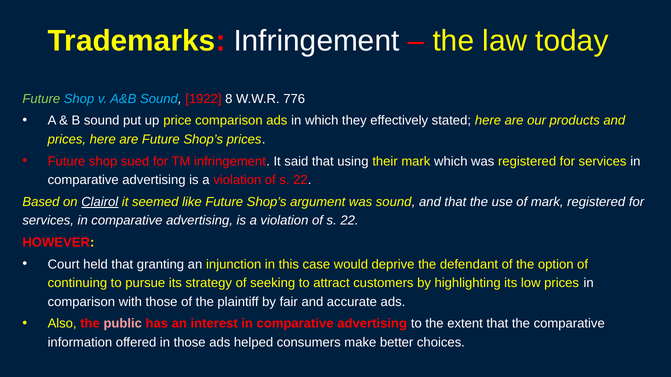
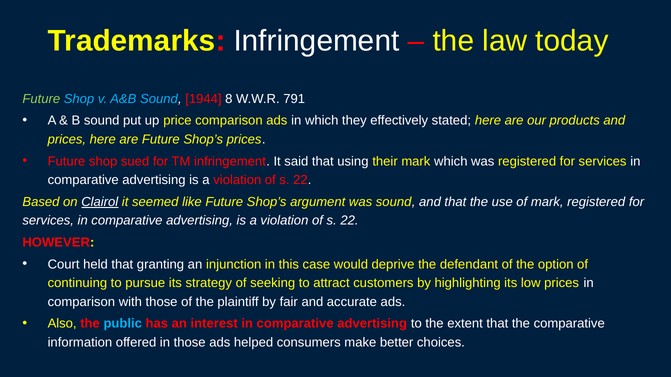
1922: 1922 -> 1944
776: 776 -> 791
public colour: pink -> light blue
